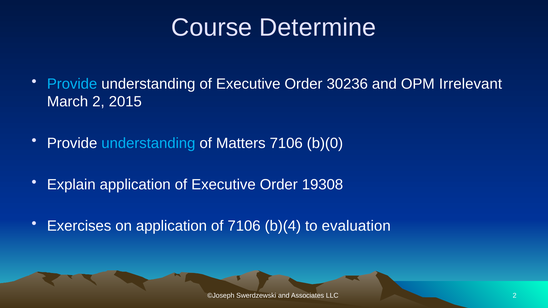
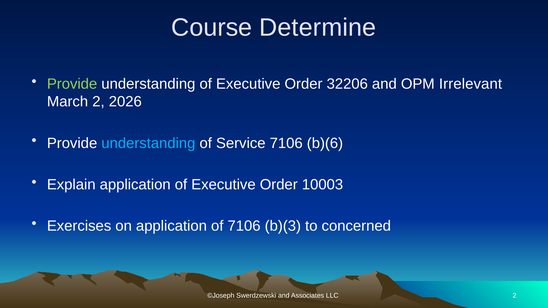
Provide at (72, 84) colour: light blue -> light green
30236: 30236 -> 32206
2015: 2015 -> 2026
Matters: Matters -> Service
b)(0: b)(0 -> b)(6
19308: 19308 -> 10003
b)(4: b)(4 -> b)(3
evaluation: evaluation -> concerned
